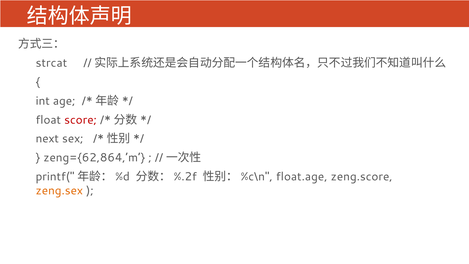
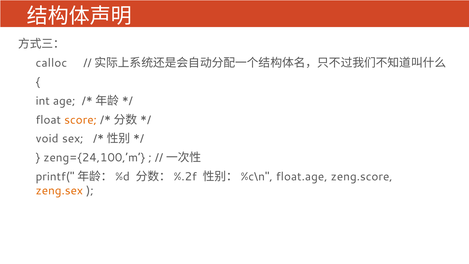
strcat: strcat -> calloc
score colour: red -> orange
next: next -> void
zeng={62,864,’m: zeng={62,864,’m -> zeng={24,100,’m
